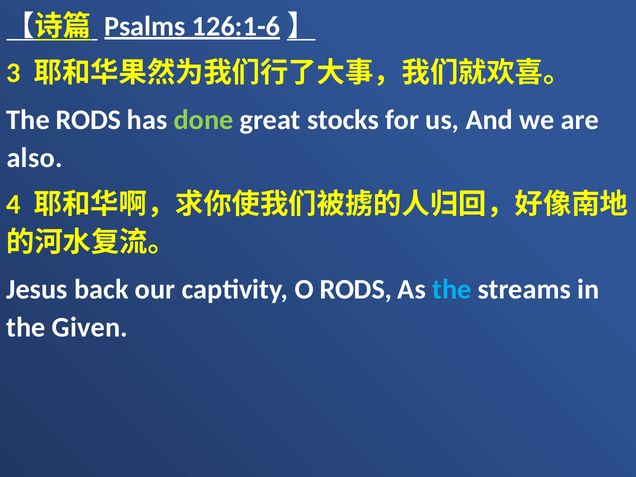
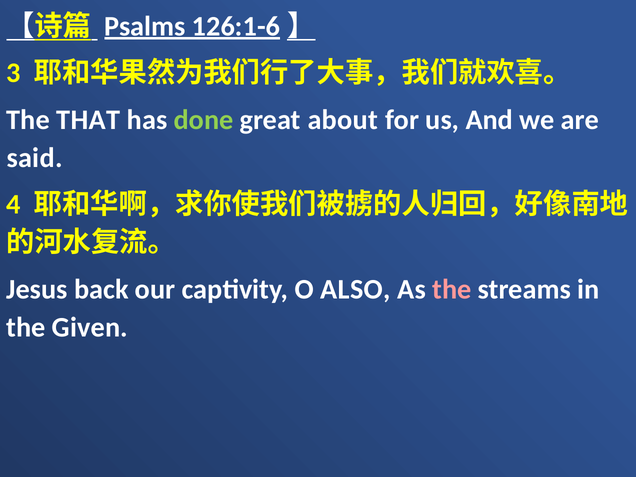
The RODS: RODS -> THAT
stocks: stocks -> about
also: also -> said
O RODS: RODS -> ALSO
the at (452, 289) colour: light blue -> pink
